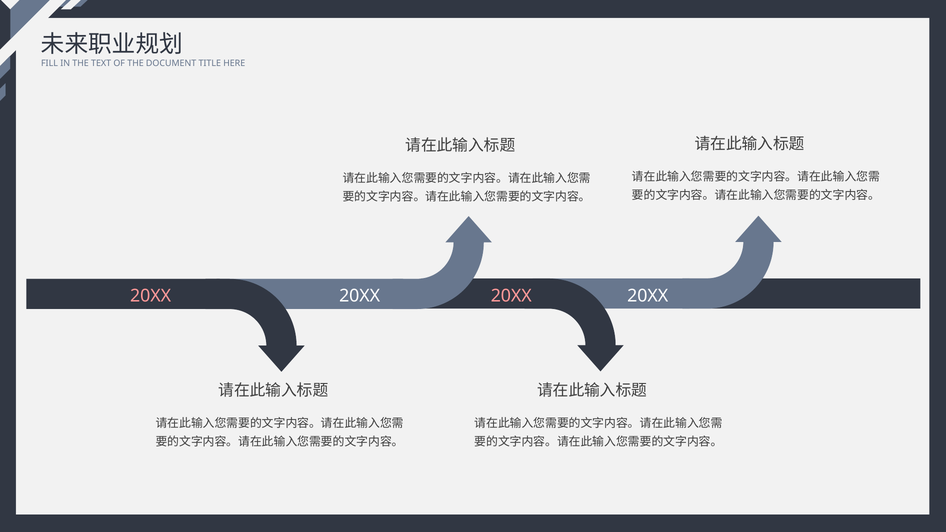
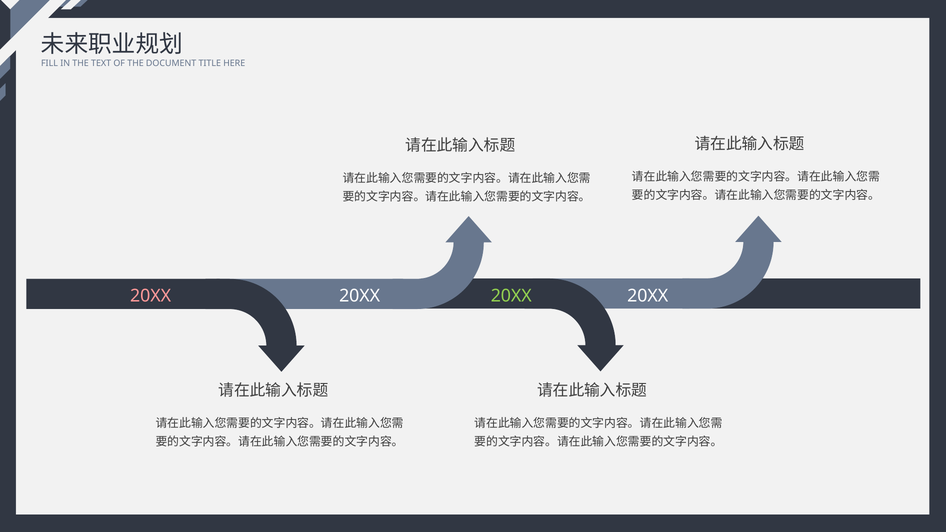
20XX at (511, 296) colour: pink -> light green
